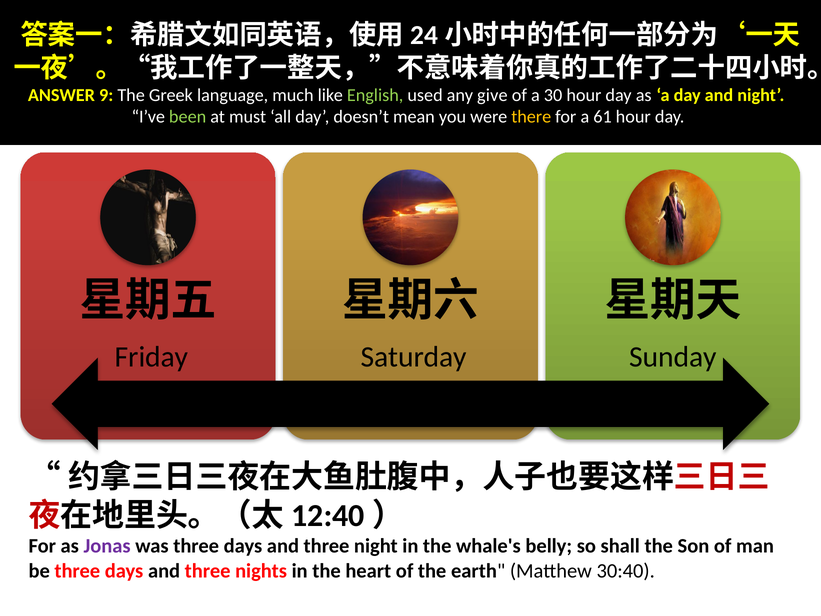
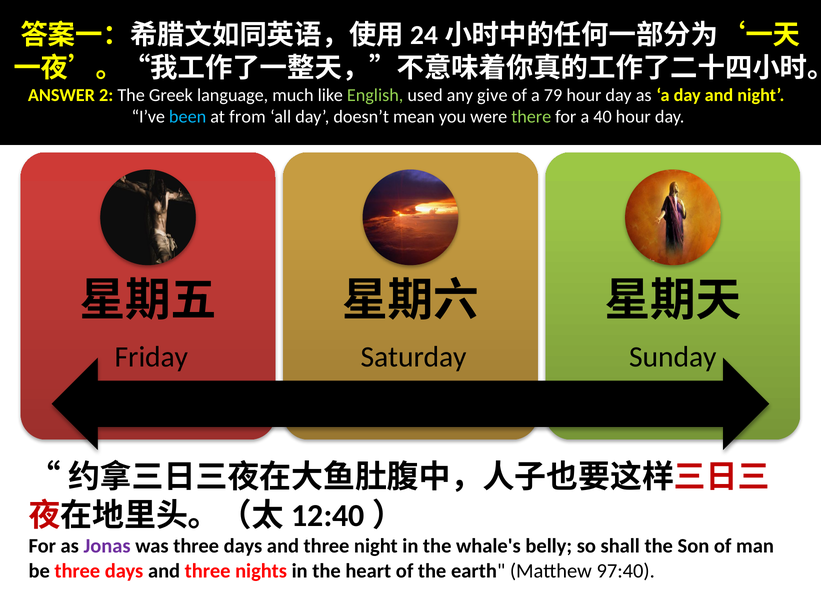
9: 9 -> 2
30: 30 -> 79
been colour: light green -> light blue
must: must -> from
there colour: yellow -> light green
61: 61 -> 40
30:40: 30:40 -> 97:40
